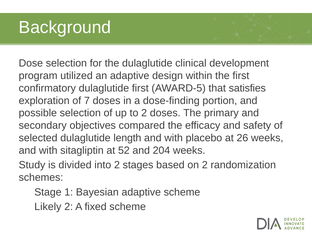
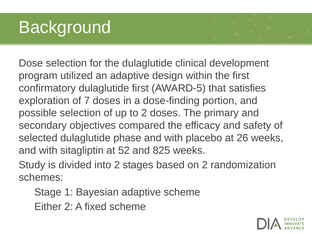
length: length -> phase
204: 204 -> 825
Likely: Likely -> Either
